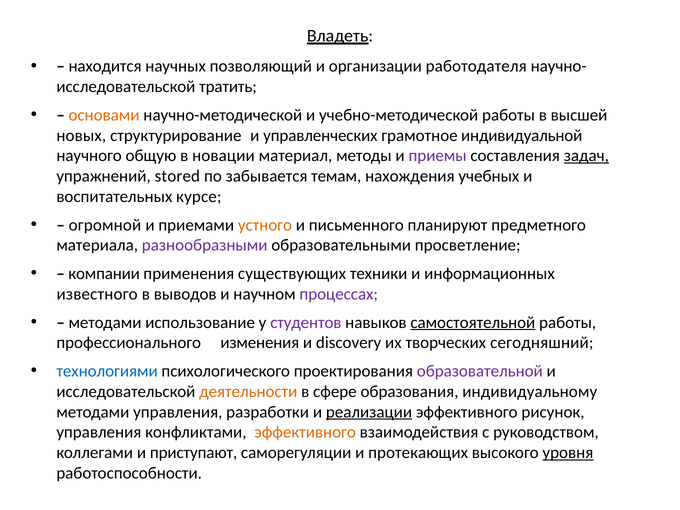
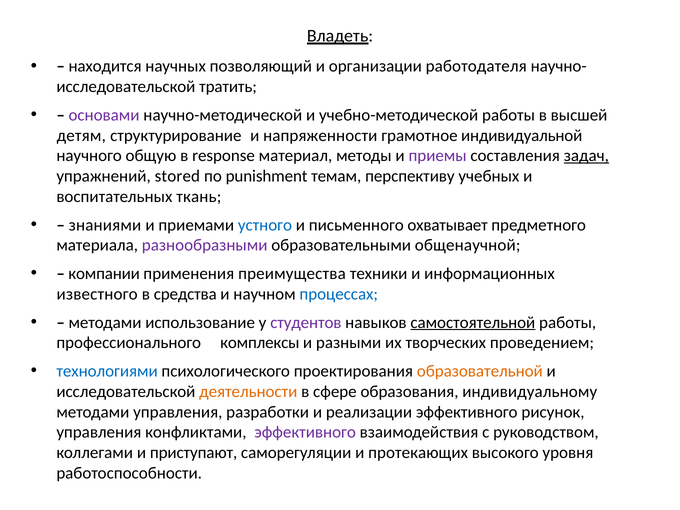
основами colour: orange -> purple
новых: новых -> детям
управленческих: управленческих -> напряженности
новации: новации -> response
забывается: забывается -> punishment
нахождения: нахождения -> перспективу
курсе: курсе -> ткань
огромной: огромной -> знаниями
устного colour: orange -> blue
планируют: планируют -> охватывает
просветление: просветление -> общенаучной
существующих: существующих -> преимущества
выводов: выводов -> средства
процессах colour: purple -> blue
изменения: изменения -> комплексы
discovery: discovery -> разными
сегодняшний: сегодняшний -> проведением
образовательной colour: purple -> orange
реализации underline: present -> none
эффективного at (305, 432) colour: orange -> purple
уровня underline: present -> none
